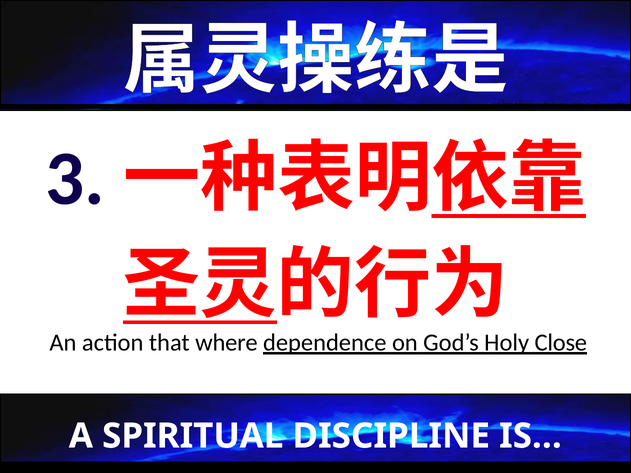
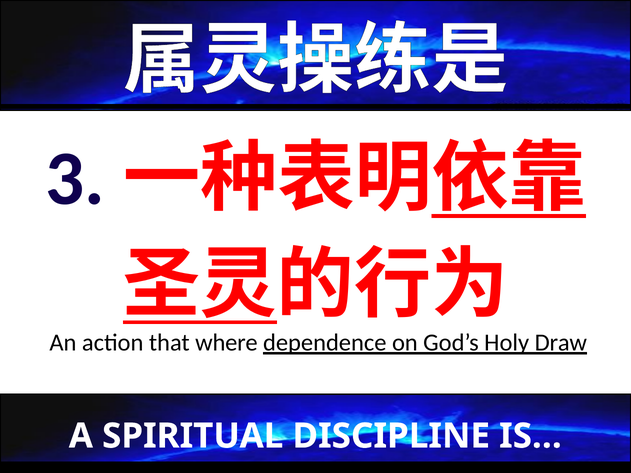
Close: Close -> Draw
